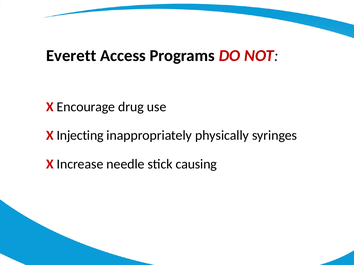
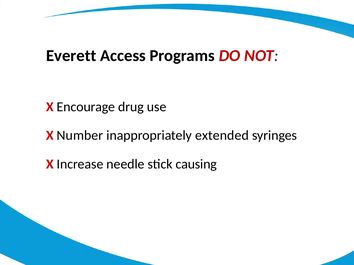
Injecting: Injecting -> Number
physically: physically -> extended
